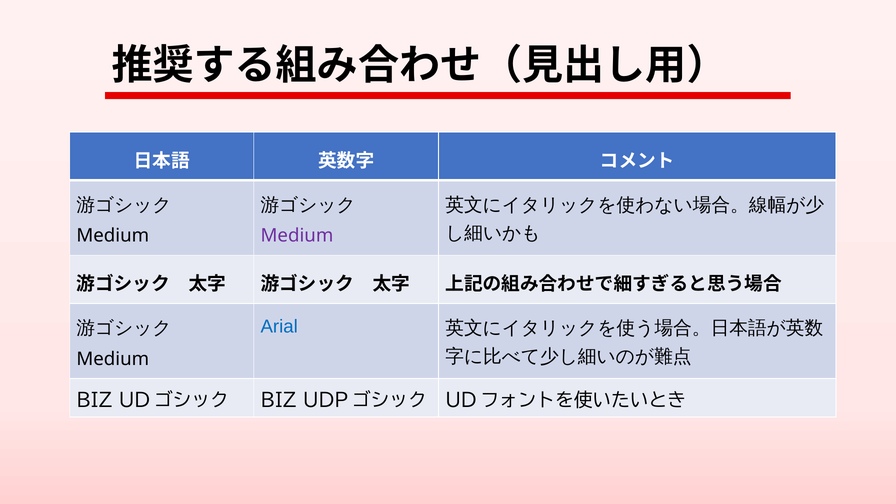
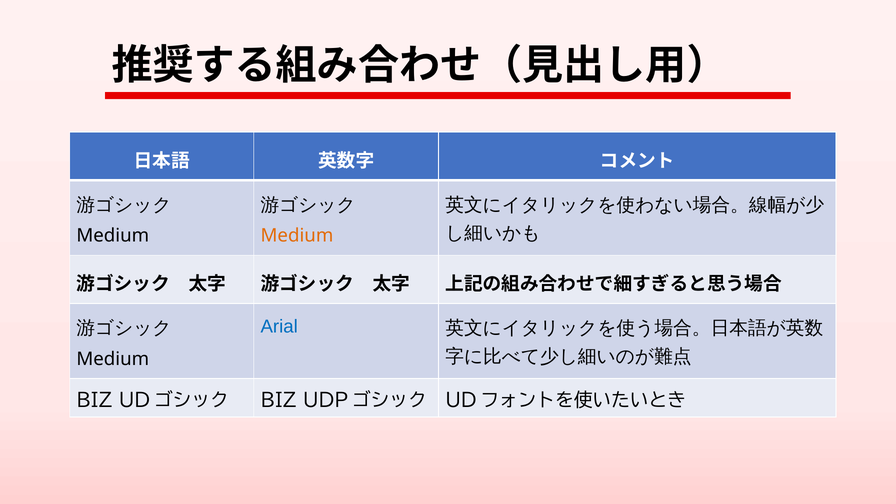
Medium at (297, 236) colour: purple -> orange
